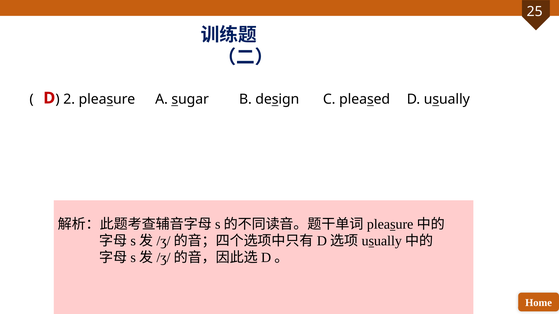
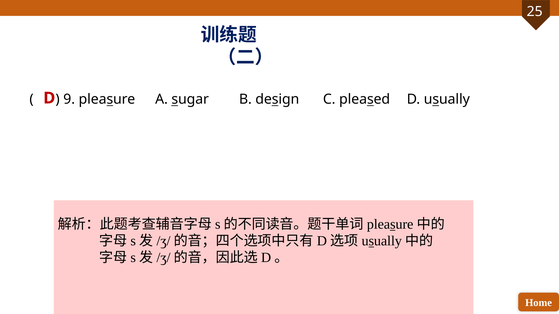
2: 2 -> 9
